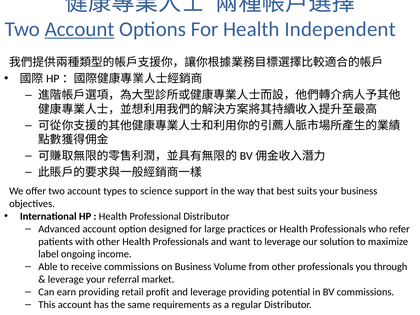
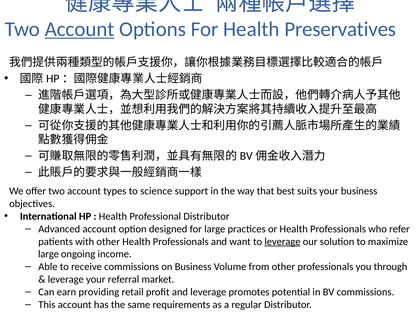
Independent: Independent -> Preservatives
leverage at (282, 242) underline: none -> present
label at (48, 254): label -> large
leverage providing: providing -> promotes
